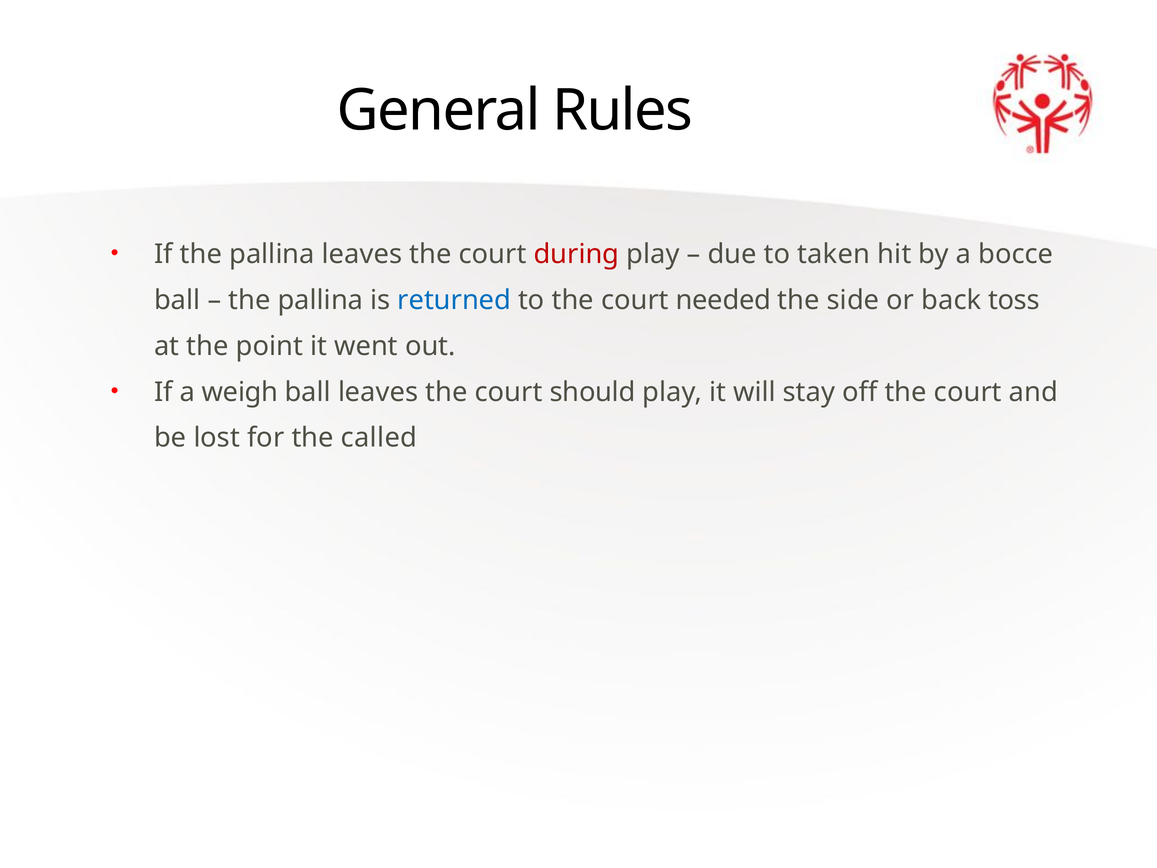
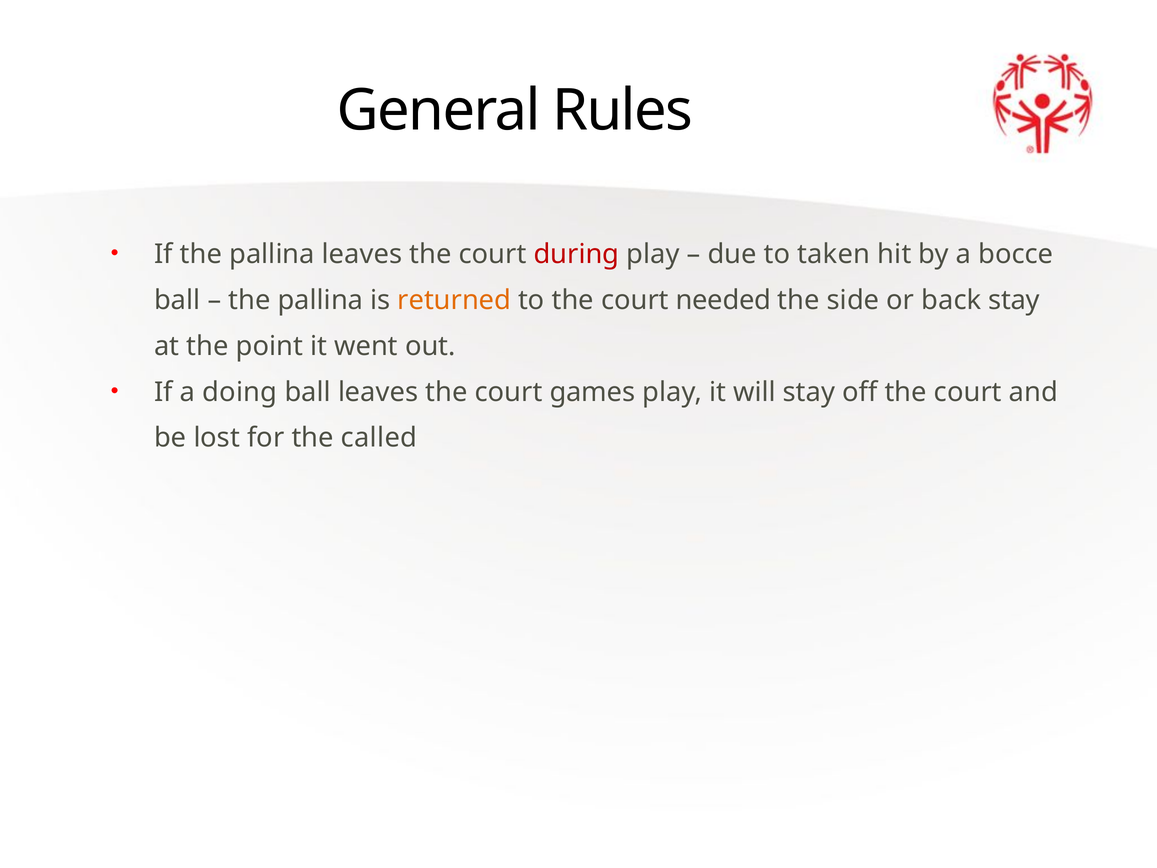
returned colour: blue -> orange
back toss: toss -> stay
weigh: weigh -> doing
should: should -> games
